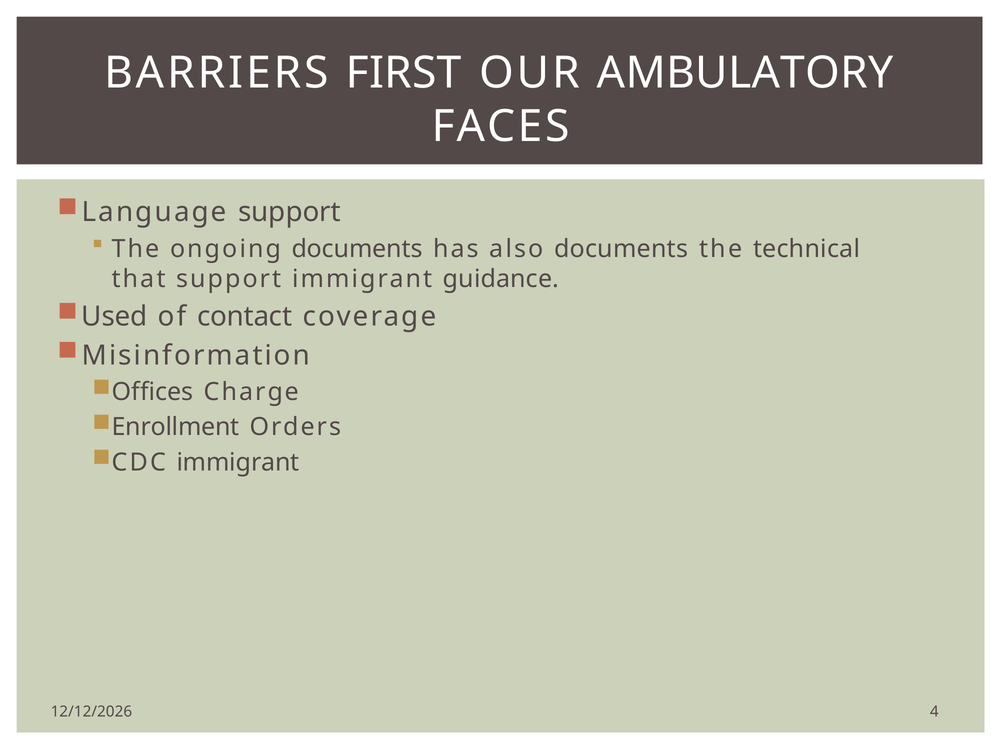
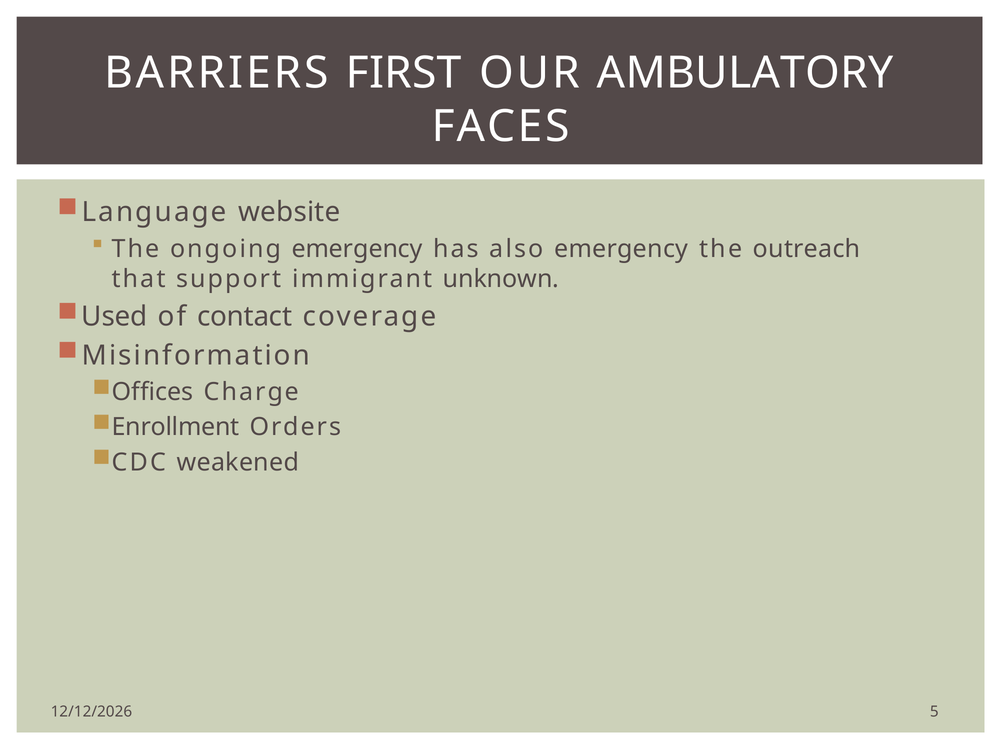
Language support: support -> website
ongoing documents: documents -> emergency
also documents: documents -> emergency
technical: technical -> outreach
guidance: guidance -> unknown
CDC immigrant: immigrant -> weakened
4: 4 -> 5
